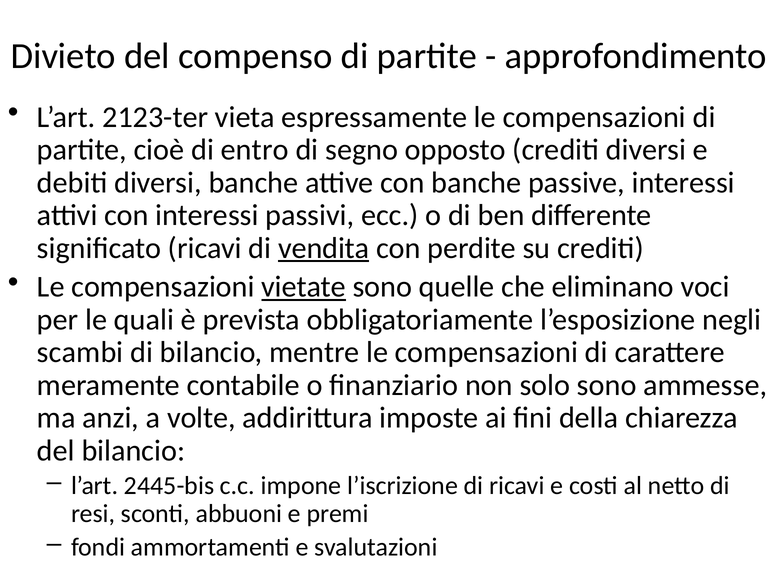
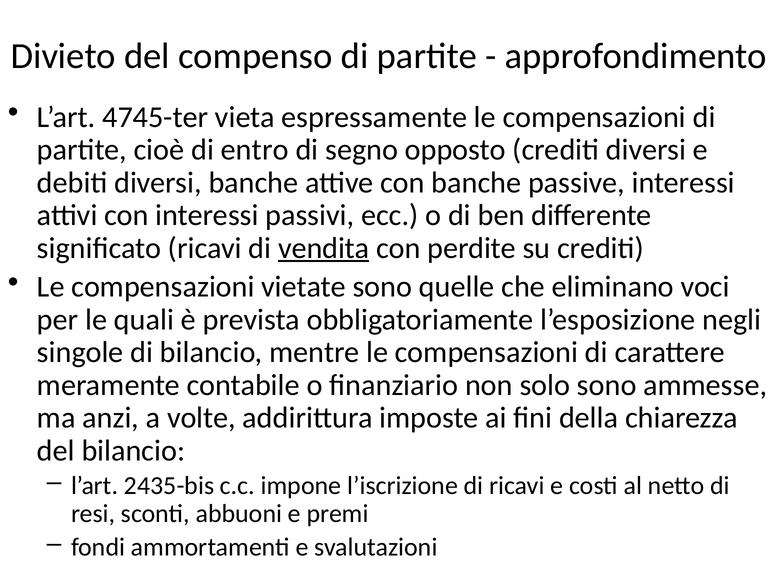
2123-ter: 2123-ter -> 4745-ter
vietate underline: present -> none
scambi: scambi -> singole
2445-bis: 2445-bis -> 2435-bis
